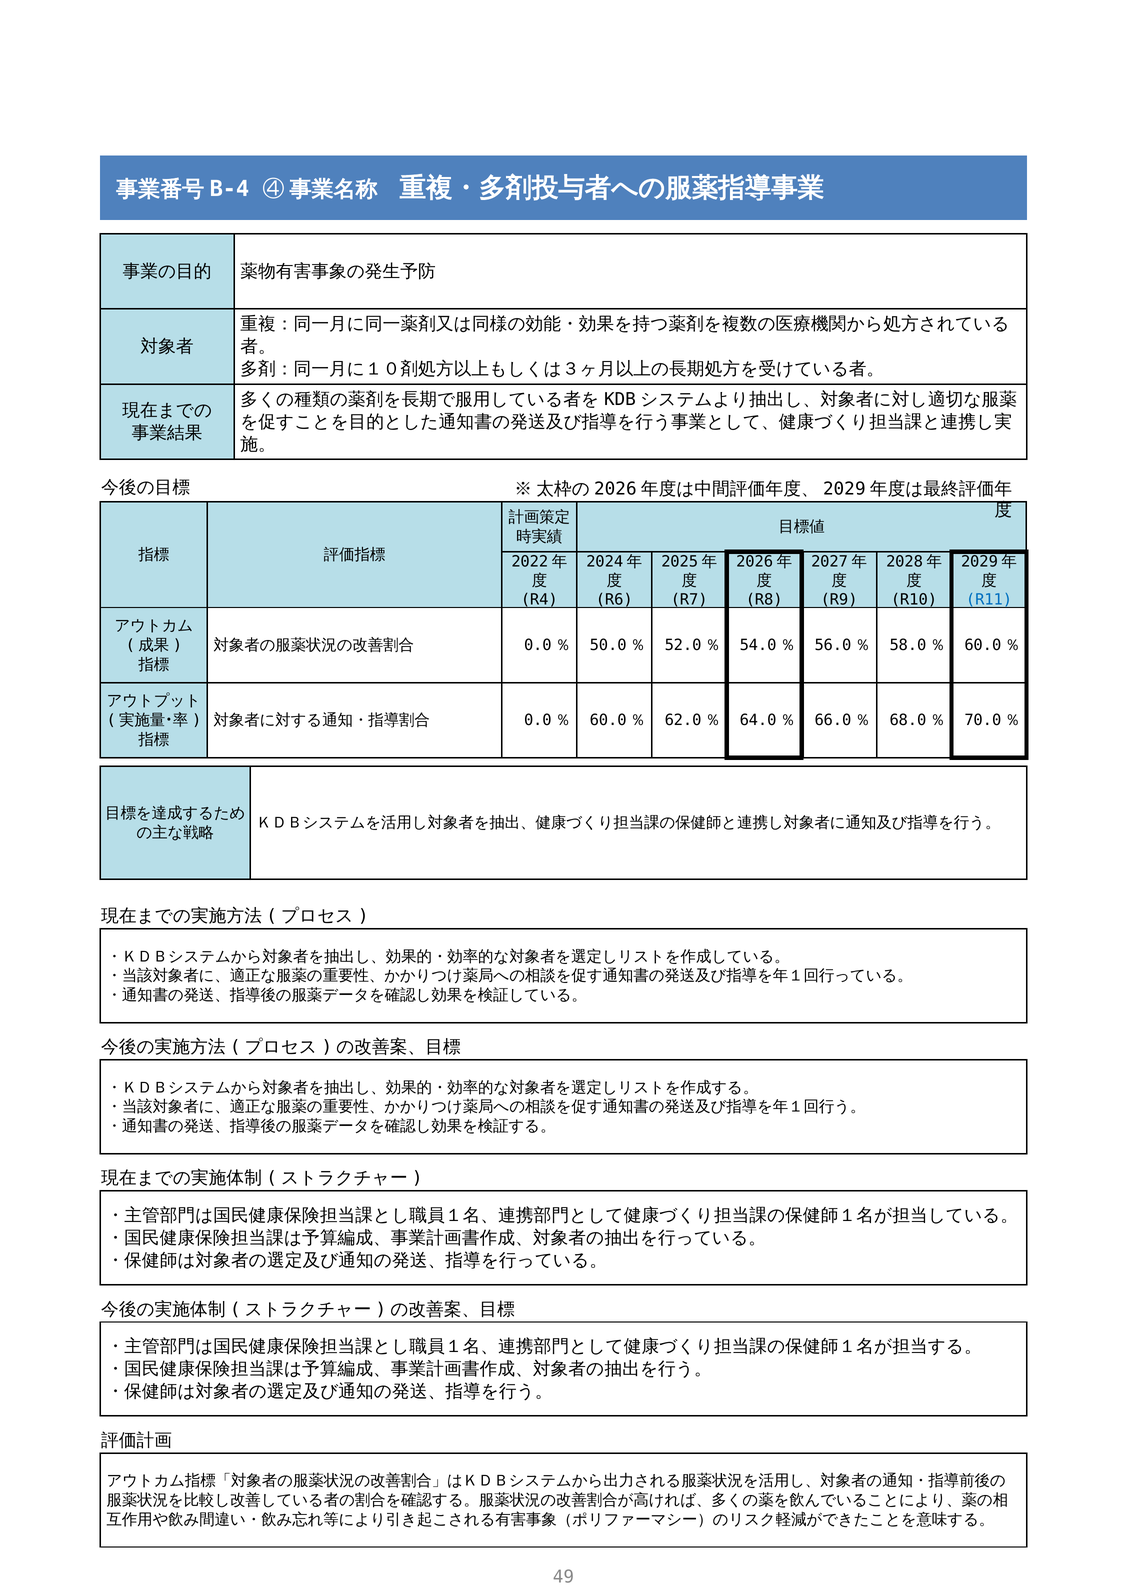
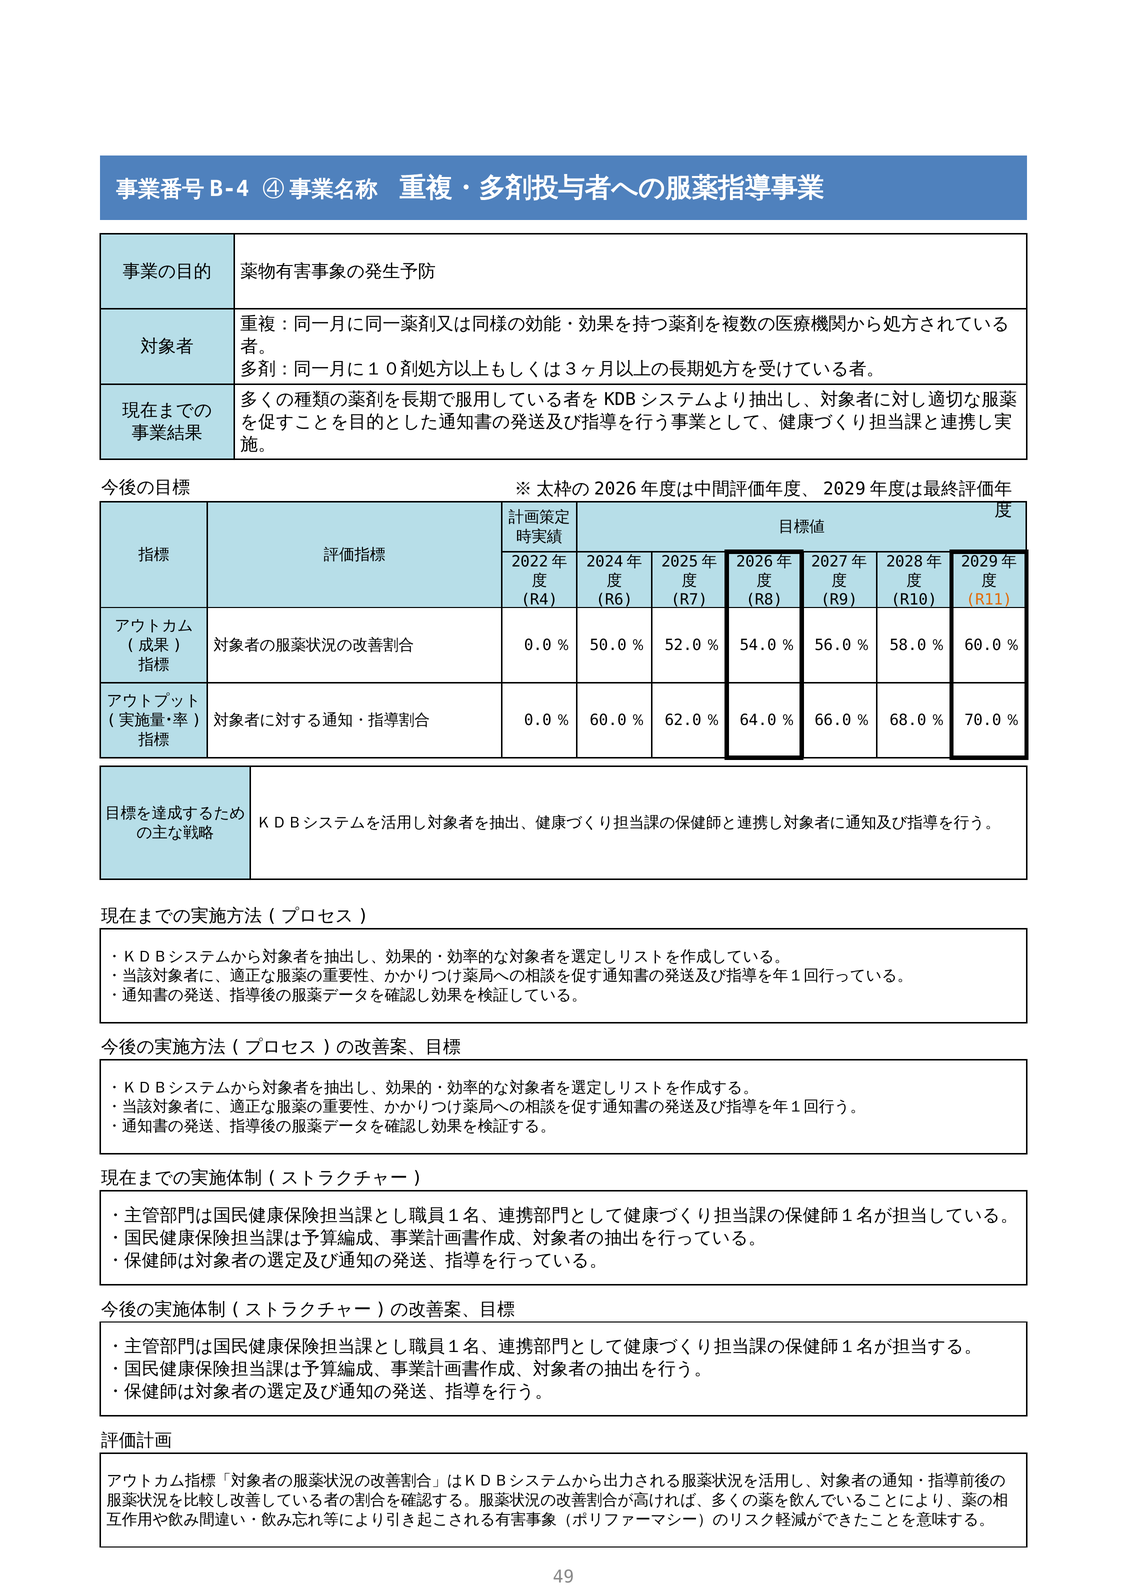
R11 colour: blue -> orange
